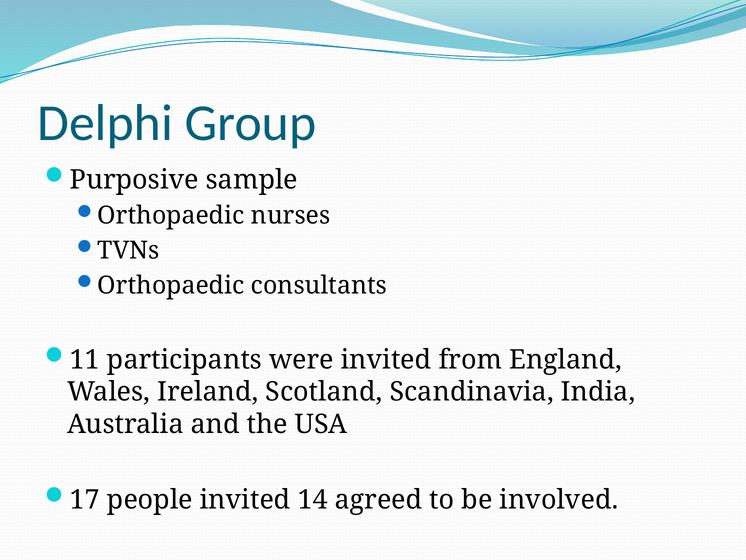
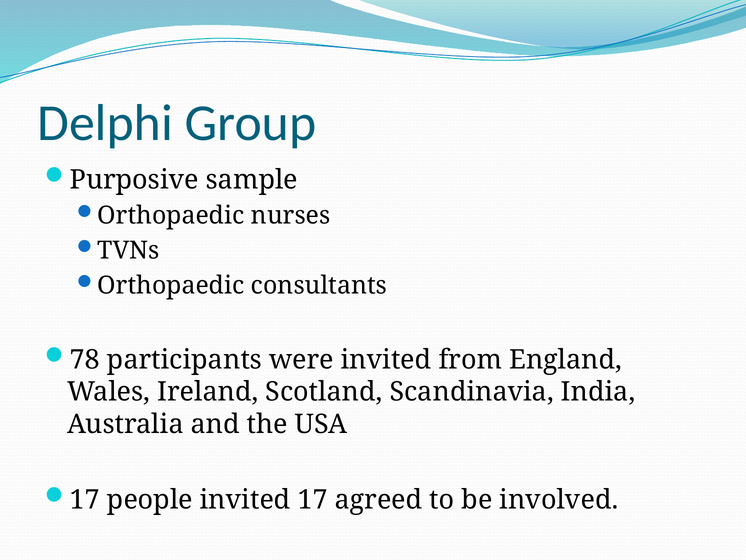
11: 11 -> 78
invited 14: 14 -> 17
